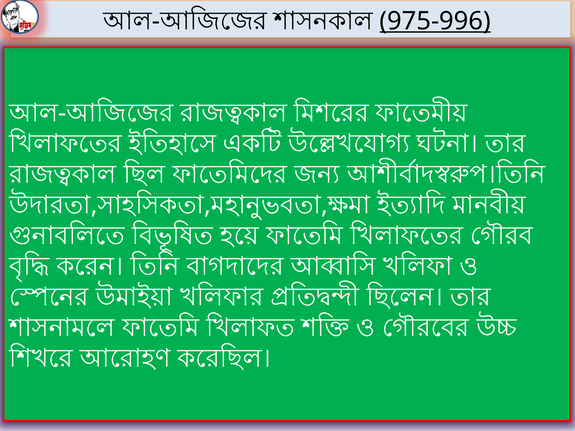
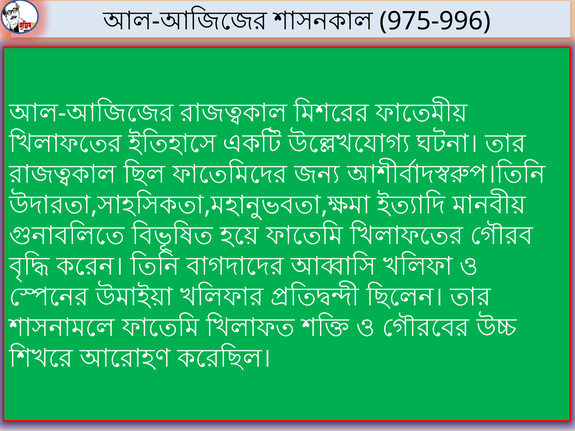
975-996 underline: present -> none
